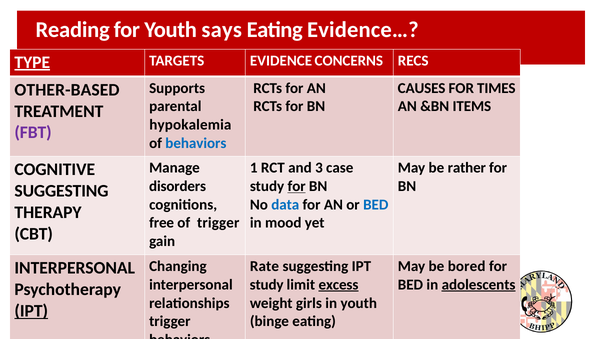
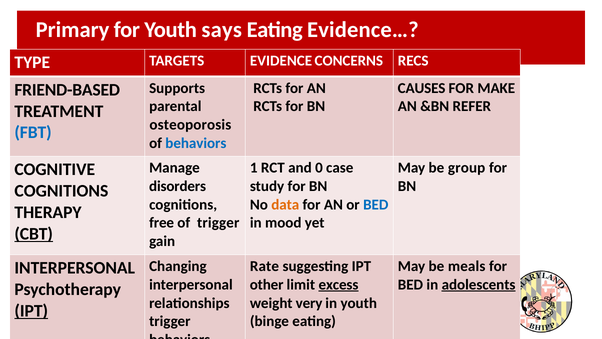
Reading: Reading -> Primary
TYPE underline: present -> none
TIMES: TIMES -> MAKE
OTHER-BASED: OTHER-BASED -> FRIEND-BASED
ITEMS: ITEMS -> REFER
hypokalemia: hypokalemia -> osteoporosis
FBT colour: purple -> blue
3: 3 -> 0
rather: rather -> group
for at (297, 186) underline: present -> none
SUGGESTING at (61, 191): SUGGESTING -> COGNITIONS
data colour: blue -> orange
CBT underline: none -> present
bored: bored -> meals
study at (267, 284): study -> other
girls: girls -> very
